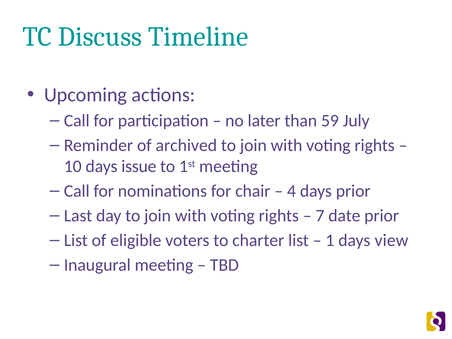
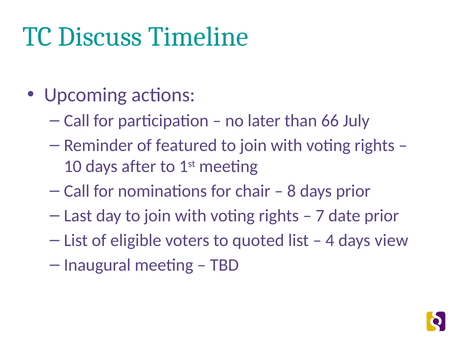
59: 59 -> 66
archived: archived -> featured
issue: issue -> after
4: 4 -> 8
charter: charter -> quoted
1: 1 -> 4
